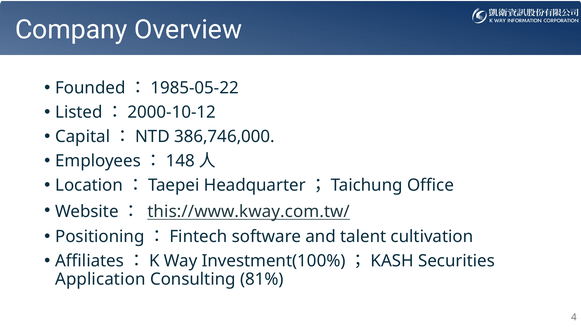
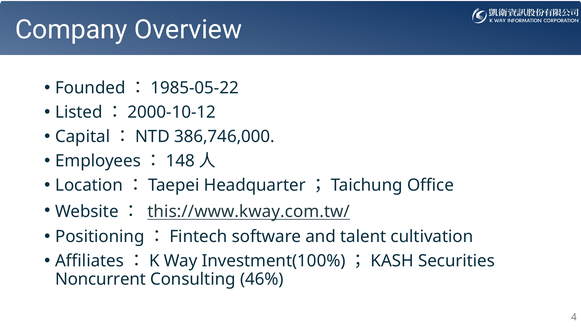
Application: Application -> Noncurrent
81%: 81% -> 46%
